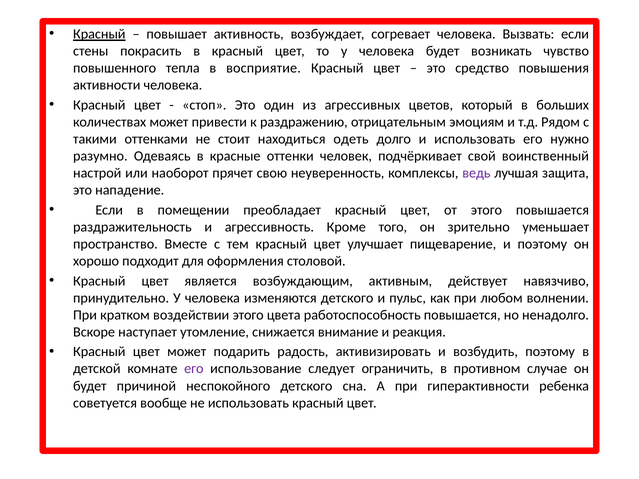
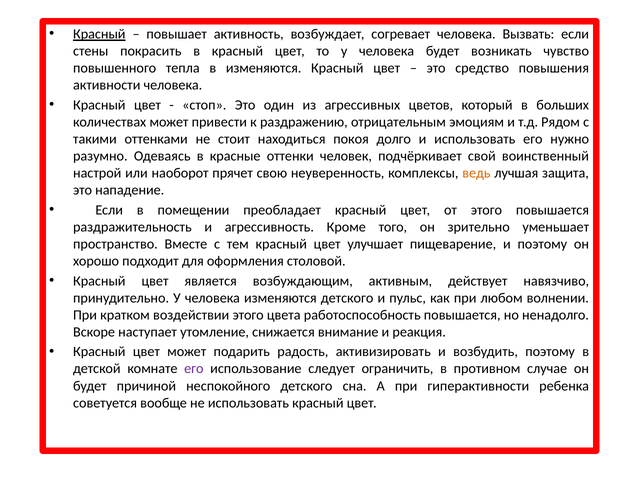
в восприятие: восприятие -> изменяются
одеть: одеть -> покоя
ведь colour: purple -> orange
